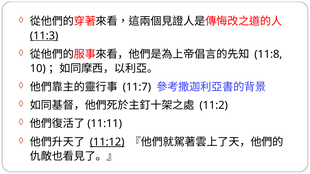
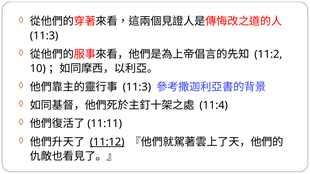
11:3 at (44, 36) underline: present -> none
11:8: 11:8 -> 11:2
11:7 at (137, 87): 11:7 -> 11:3
11:2: 11:2 -> 11:4
